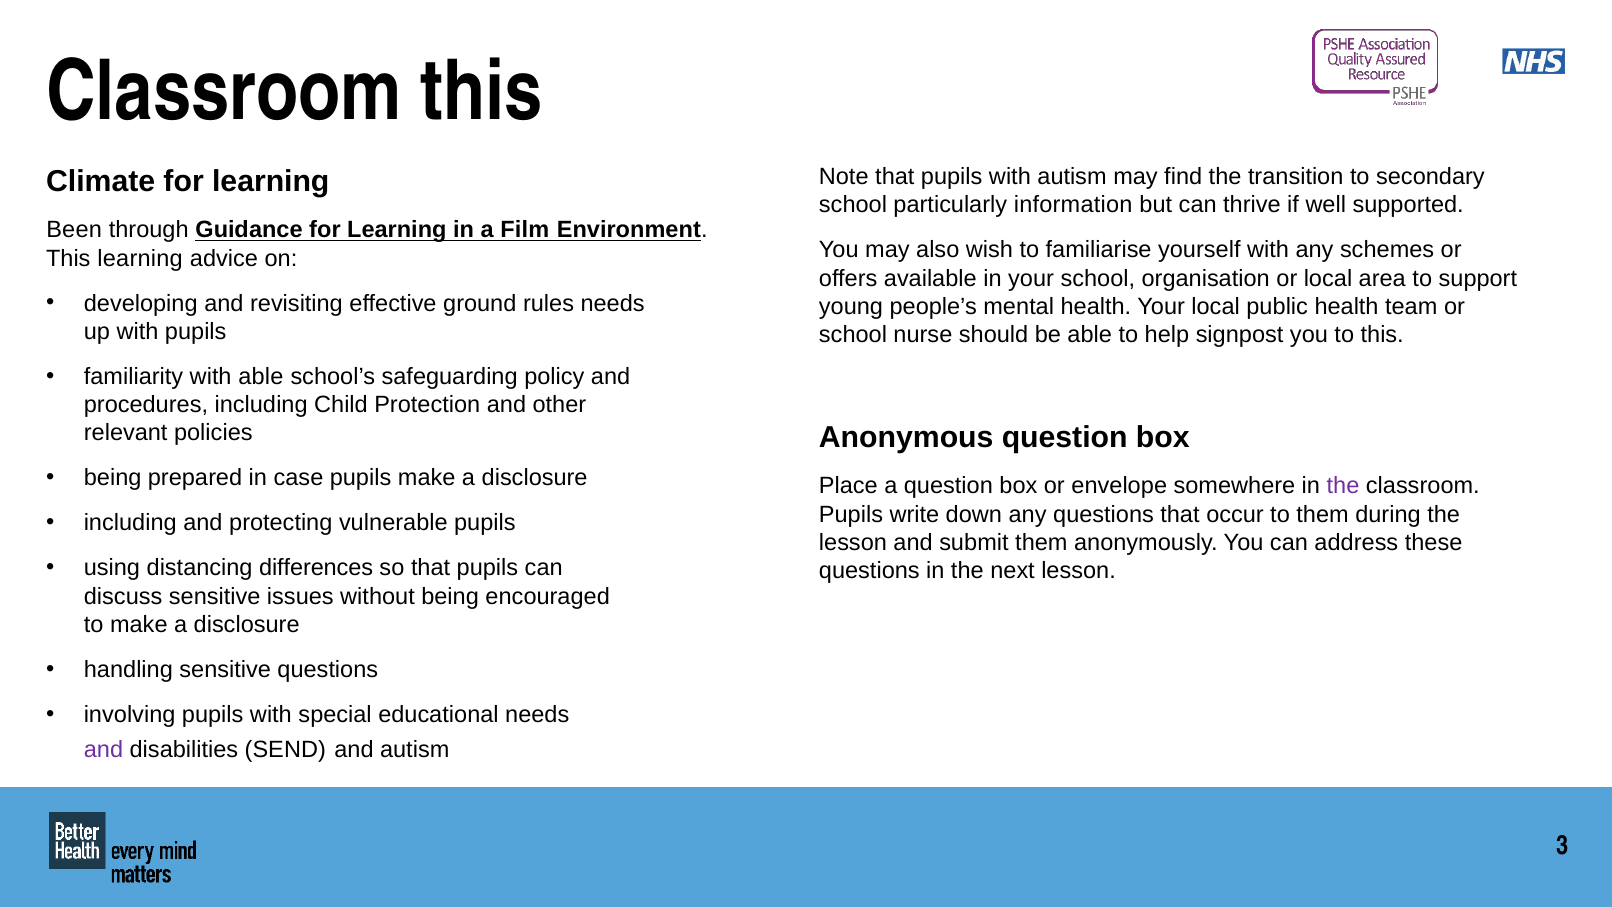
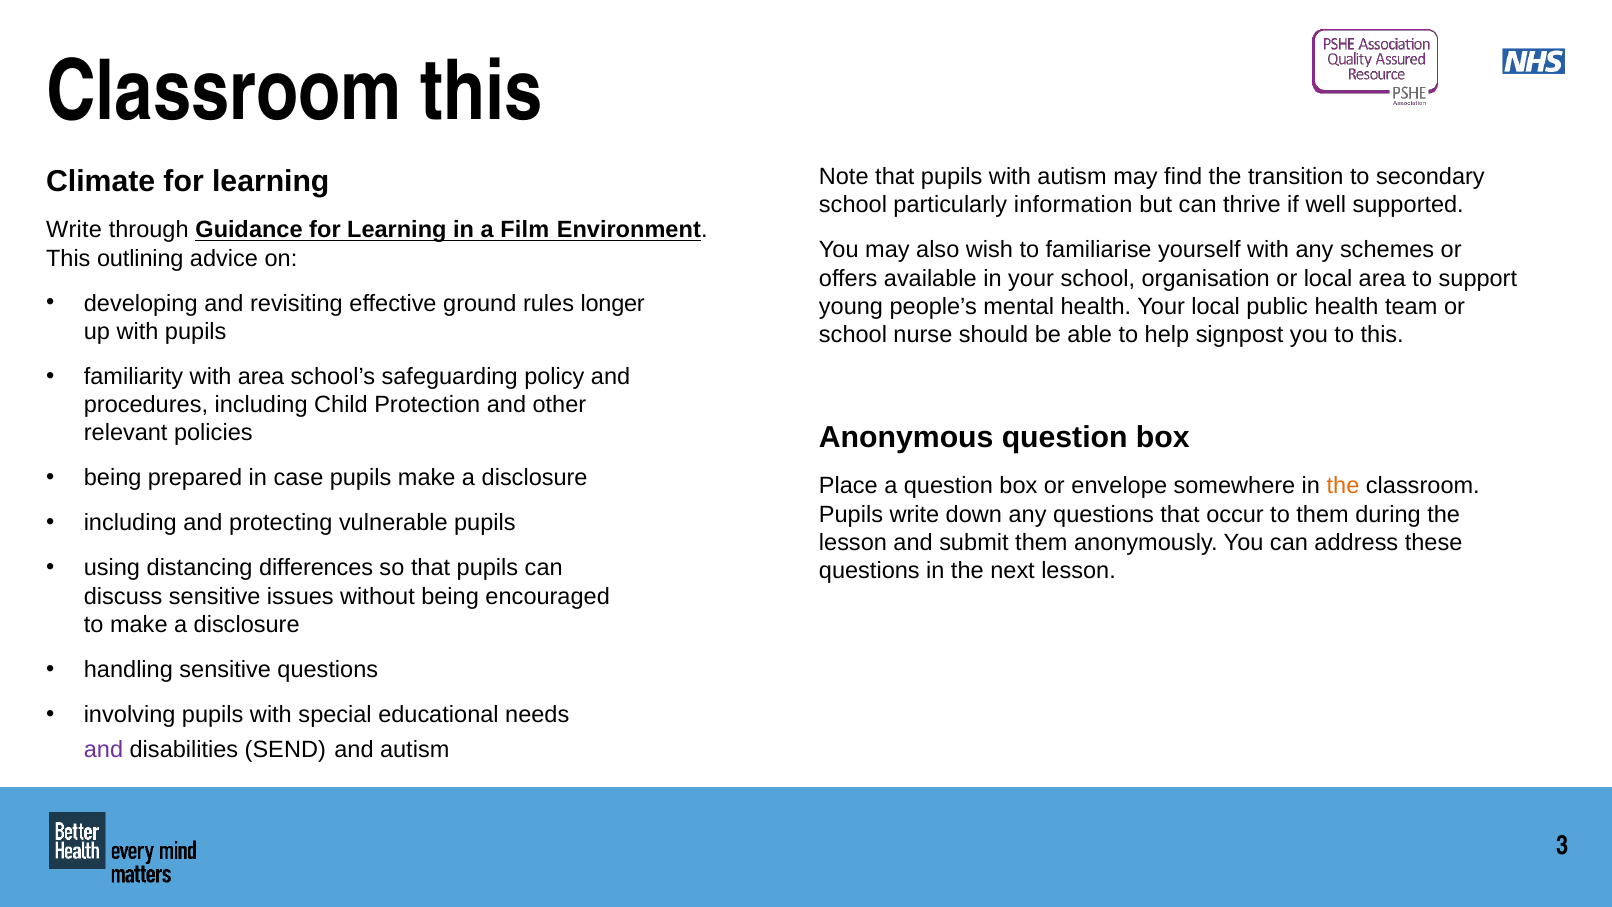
Been at (74, 230): Been -> Write
This learning: learning -> outlining
rules needs: needs -> longer
with able: able -> area
the at (1343, 486) colour: purple -> orange
